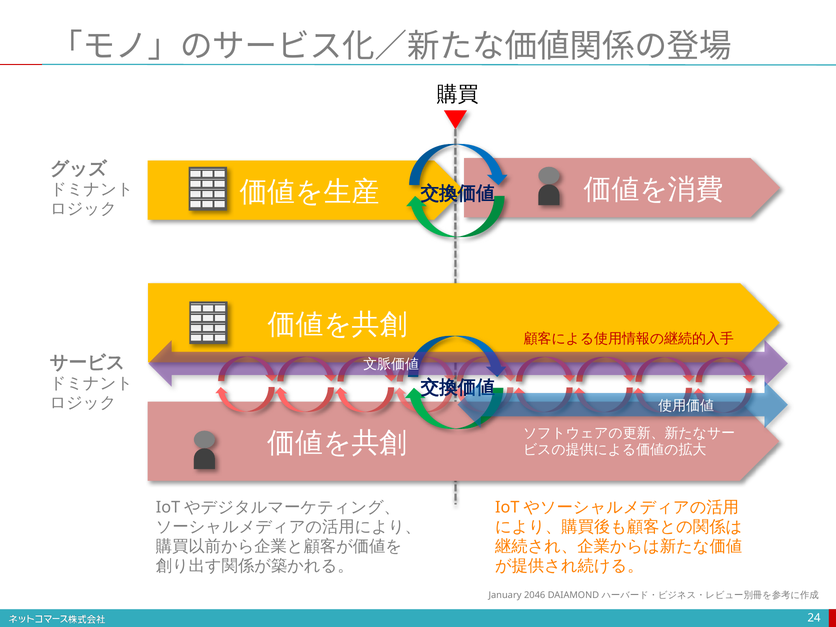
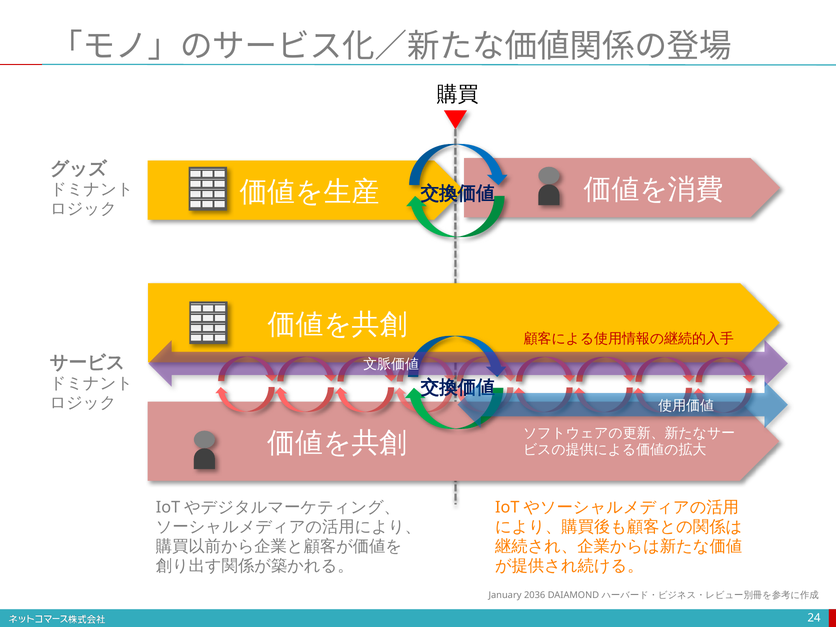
2046: 2046 -> 2036
